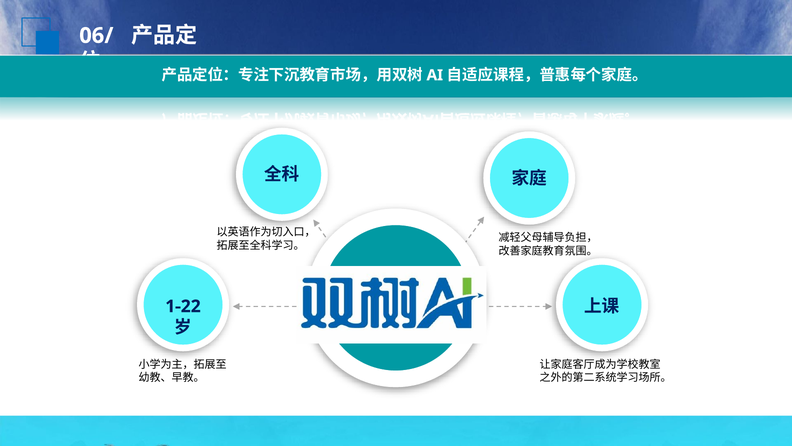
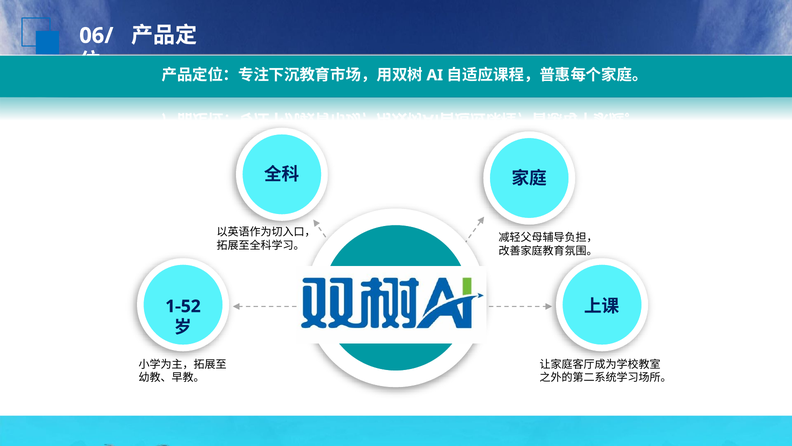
1-22: 1-22 -> 1-52
